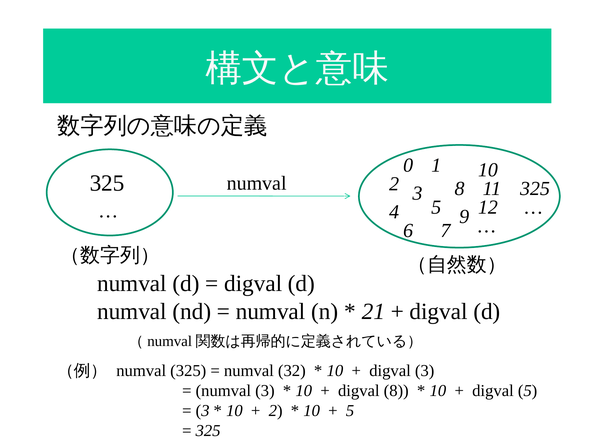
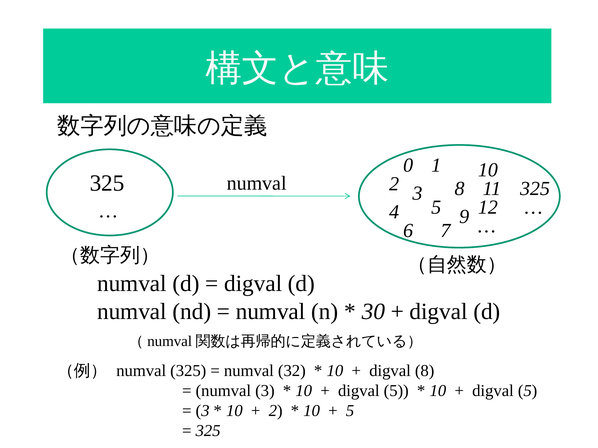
21: 21 -> 30
digval 3: 3 -> 8
8 at (396, 391): 8 -> 5
